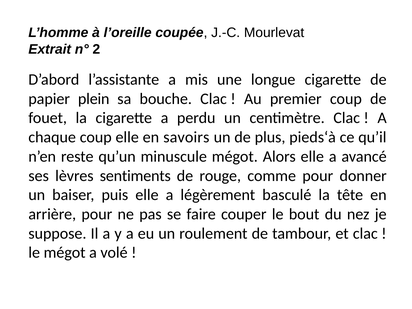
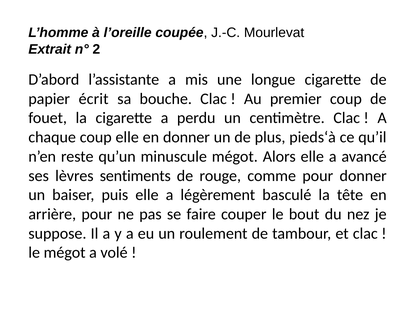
plein: plein -> écrit
en savoirs: savoirs -> donner
